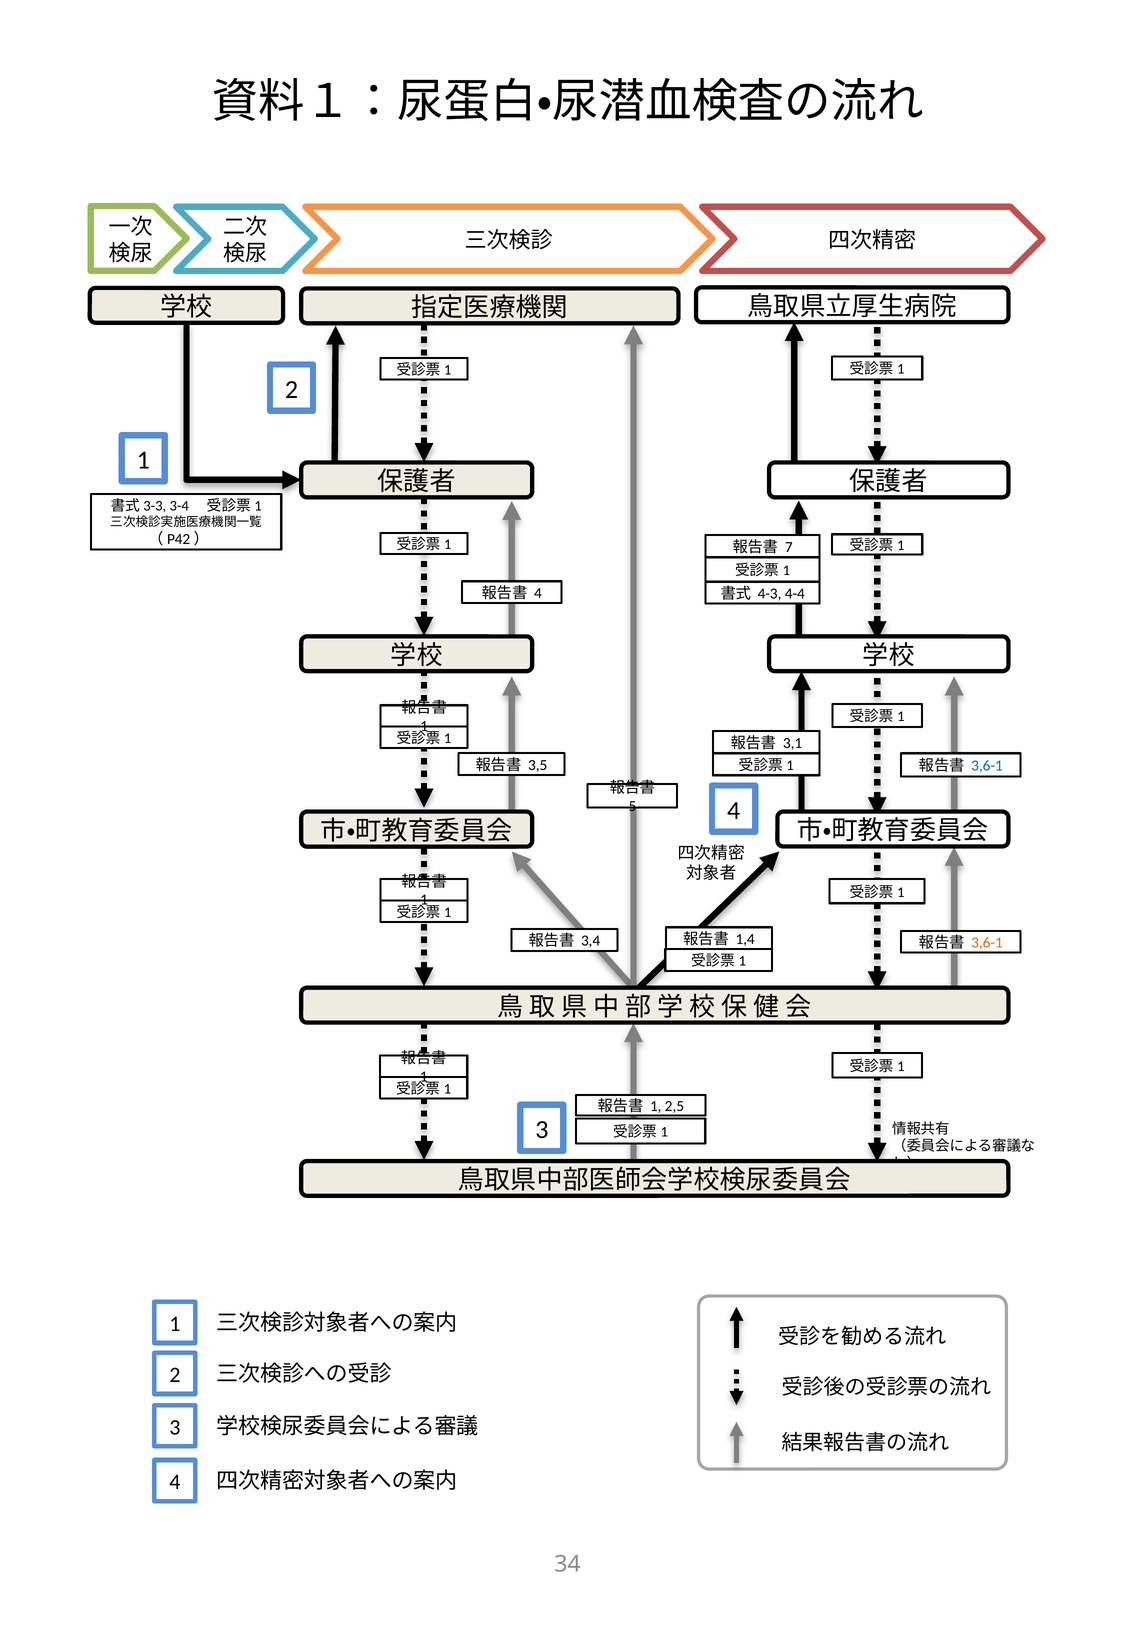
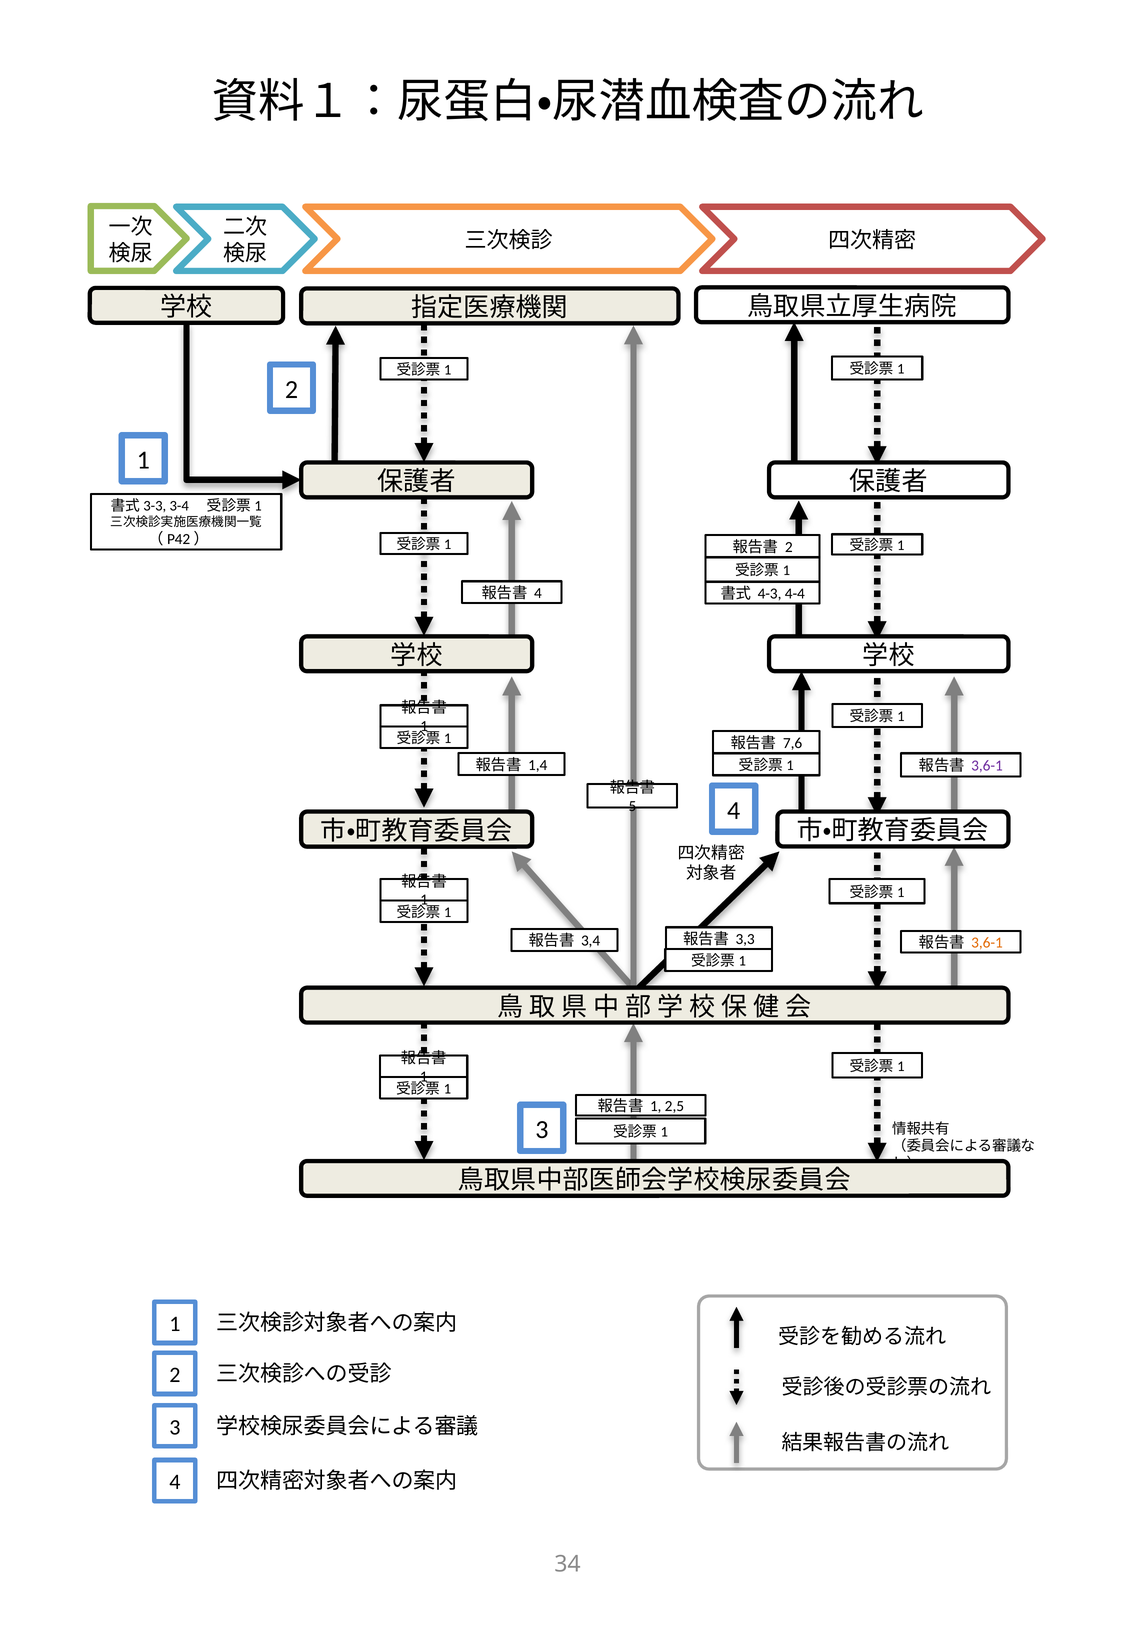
7 at (789, 547): 7 -> 2
3,1: 3,1 -> 7,6
3,5: 3,5 -> 1,4
3,6-1 at (987, 766) colour: blue -> purple
1,4: 1,4 -> 3,3
